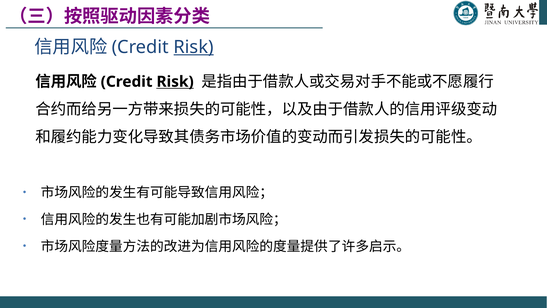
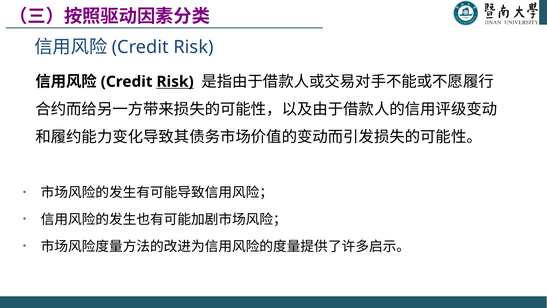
Risk at (194, 47) underline: present -> none
